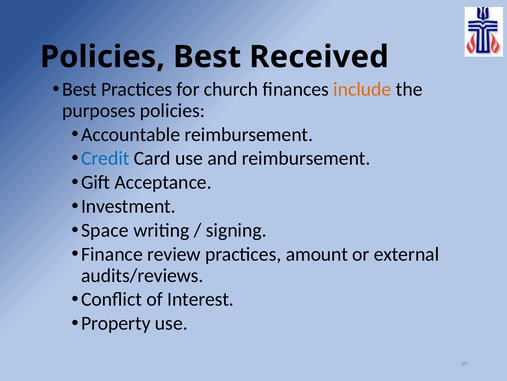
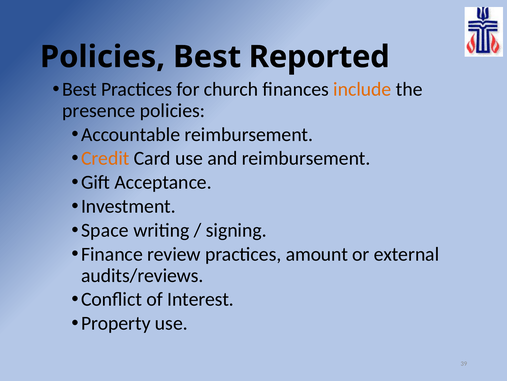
Received: Received -> Reported
purposes: purposes -> presence
Credit colour: blue -> orange
